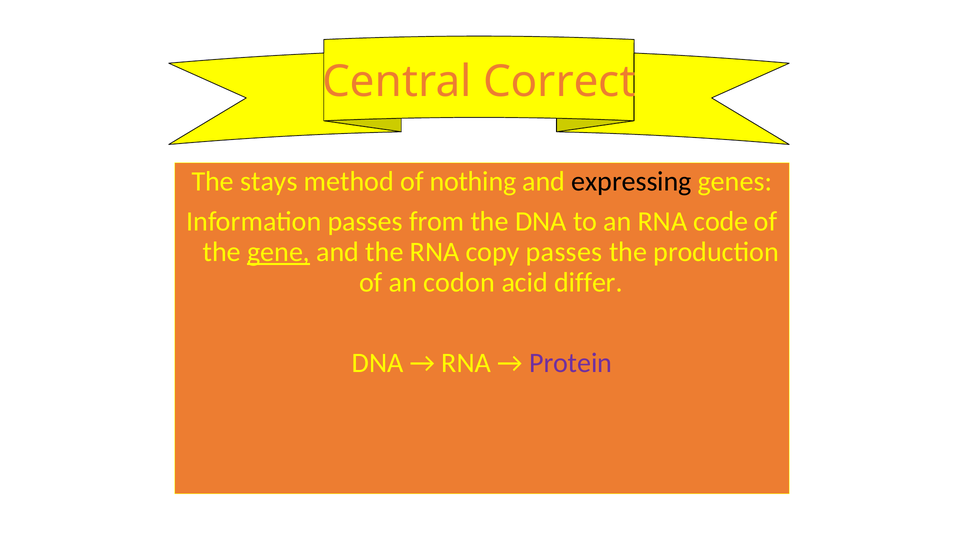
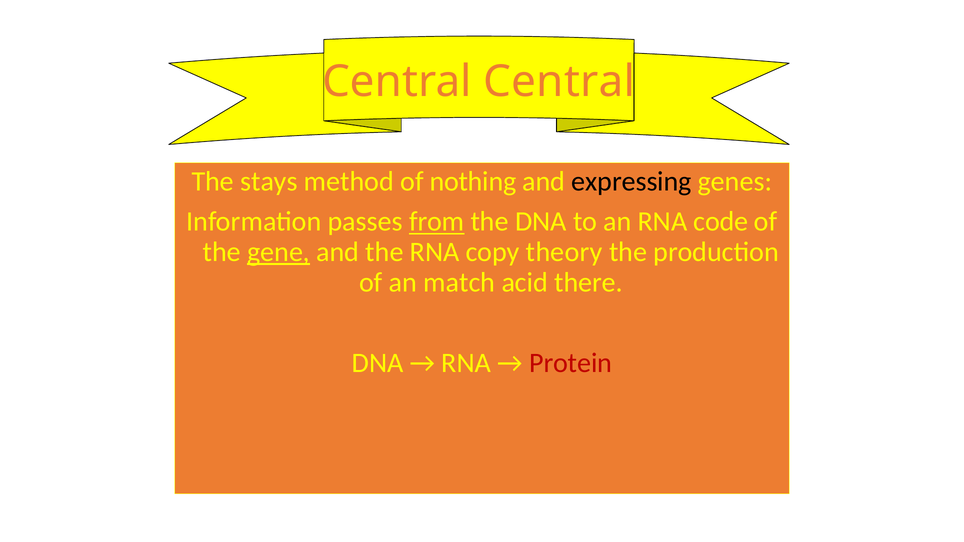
Central Correct: Correct -> Central
from underline: none -> present
copy passes: passes -> theory
codon: codon -> match
differ: differ -> there
Protein colour: purple -> red
